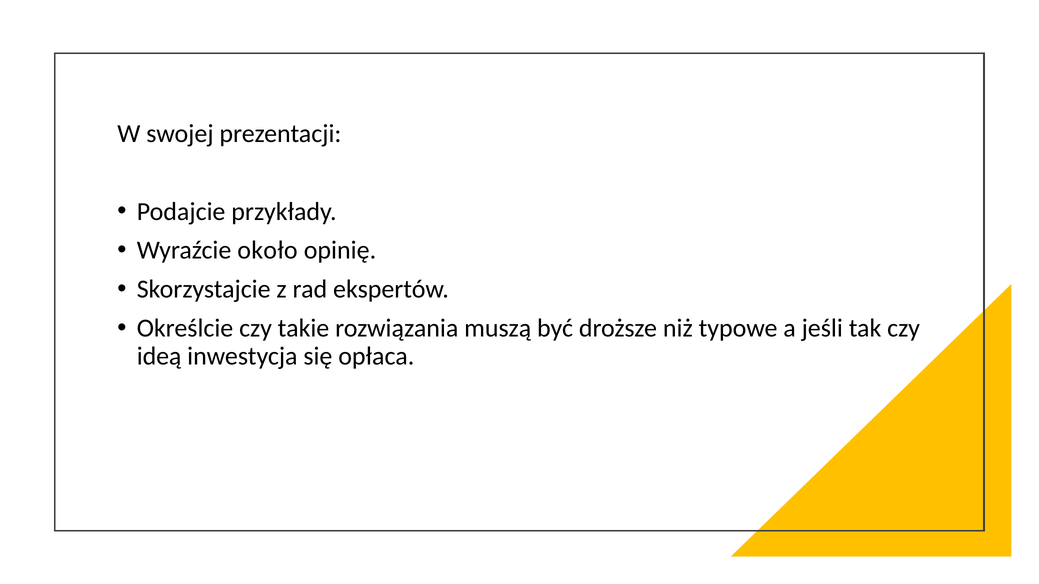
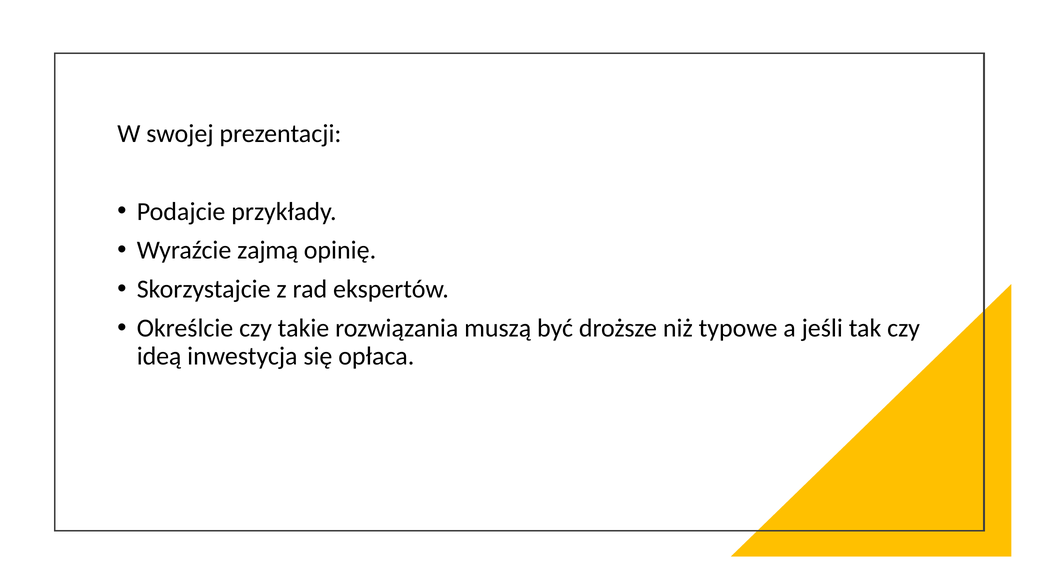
około: około -> zajmą
